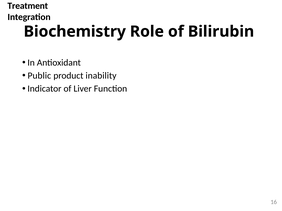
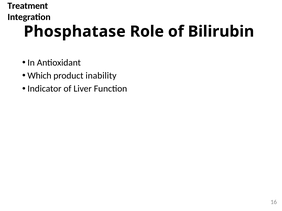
Biochemistry: Biochemistry -> Phosphatase
Public: Public -> Which
